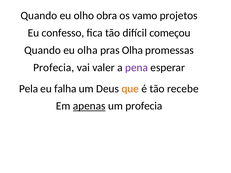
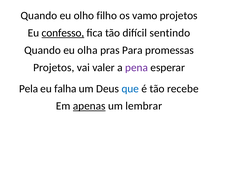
obra: obra -> filho
confesso underline: none -> present
começou: começou -> sentindo
pras Olha: Olha -> Para
Profecia at (54, 68): Profecia -> Projetos
que colour: orange -> blue
um profecia: profecia -> lembrar
